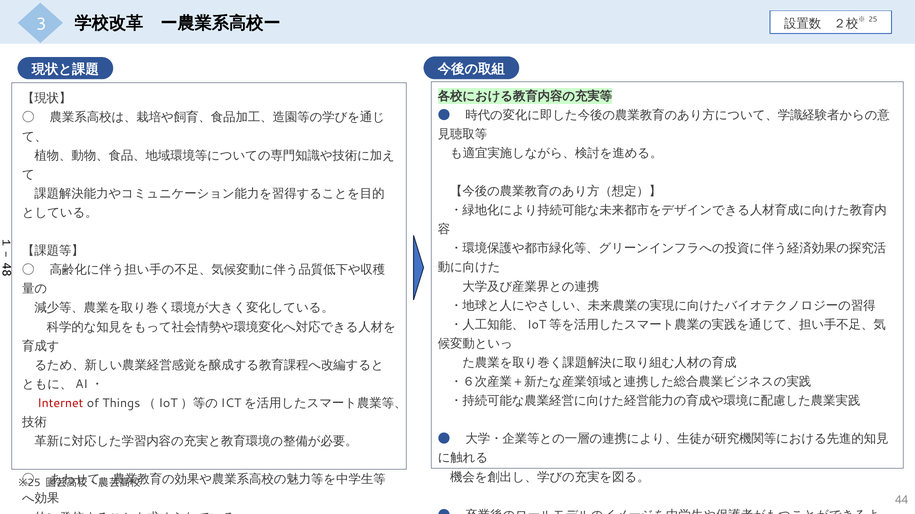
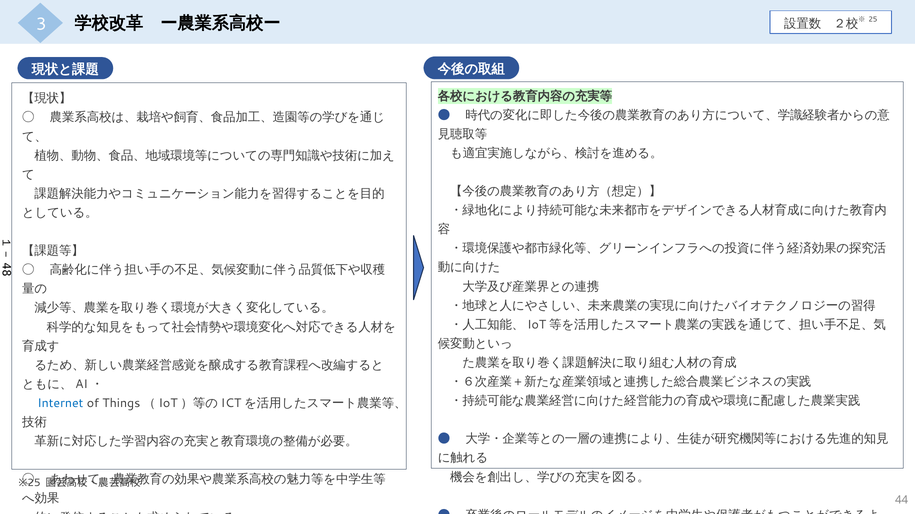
Internet colour: red -> blue
